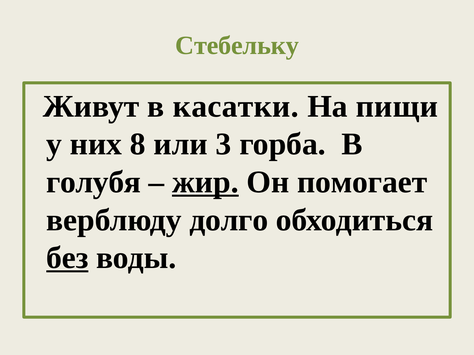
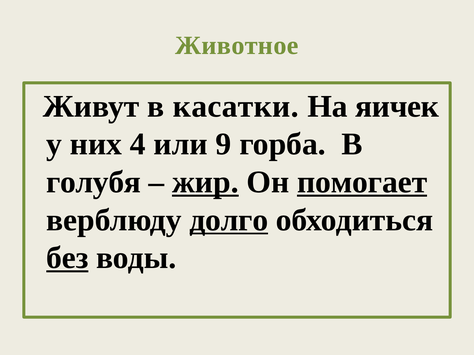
Стебельку: Стебельку -> Животное
пищи: пищи -> яичек
8: 8 -> 4
3: 3 -> 9
помогает underline: none -> present
долго underline: none -> present
